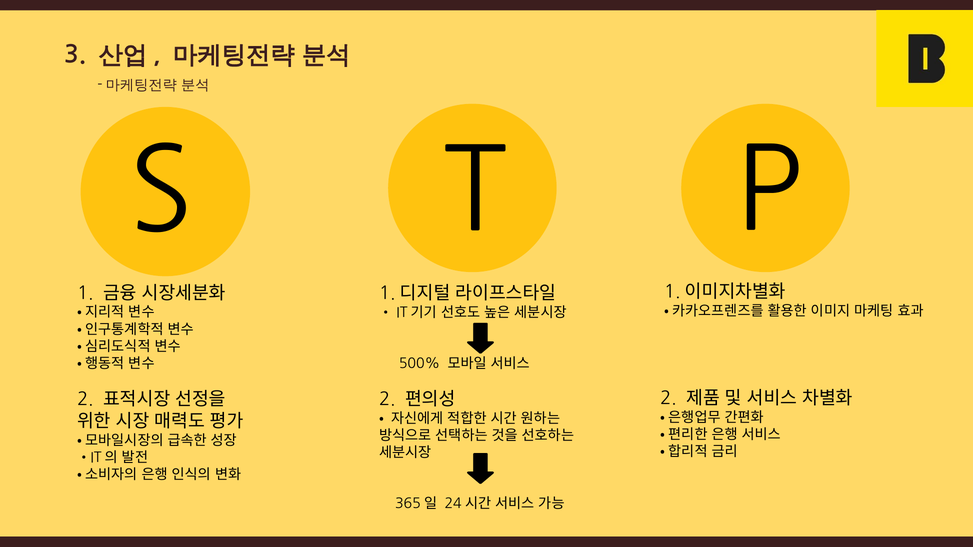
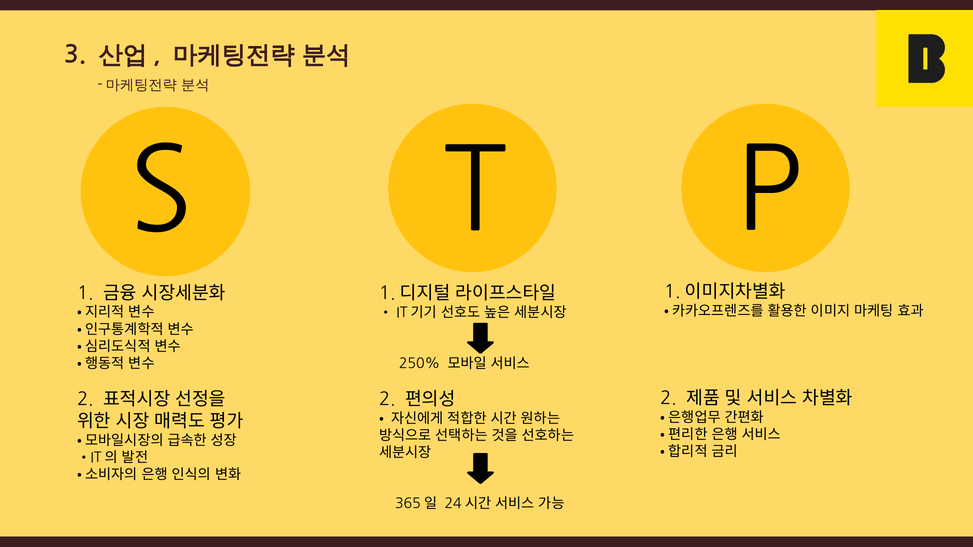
500%: 500% -> 250%
